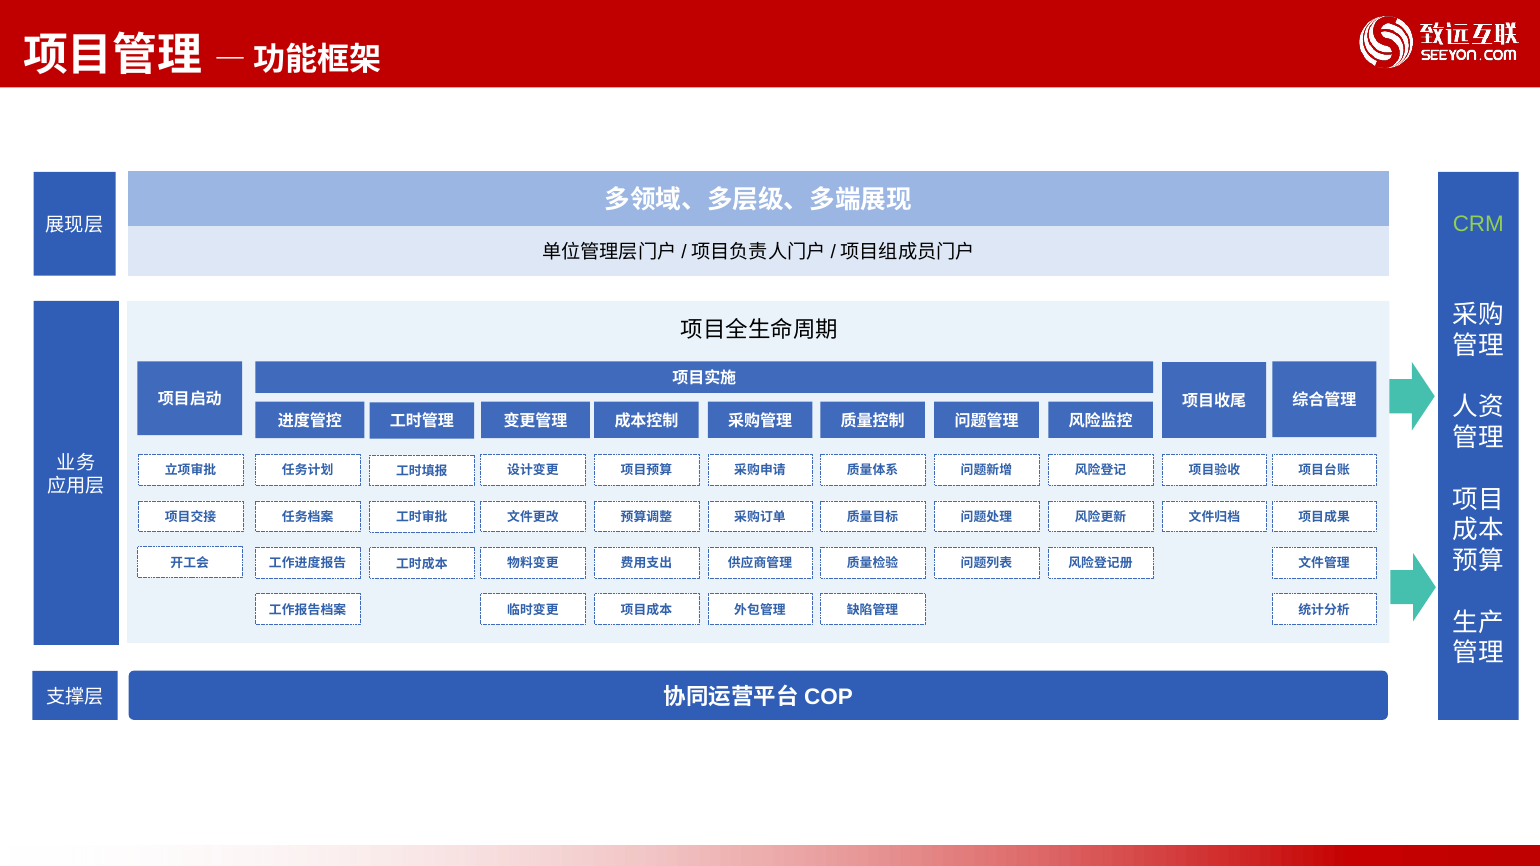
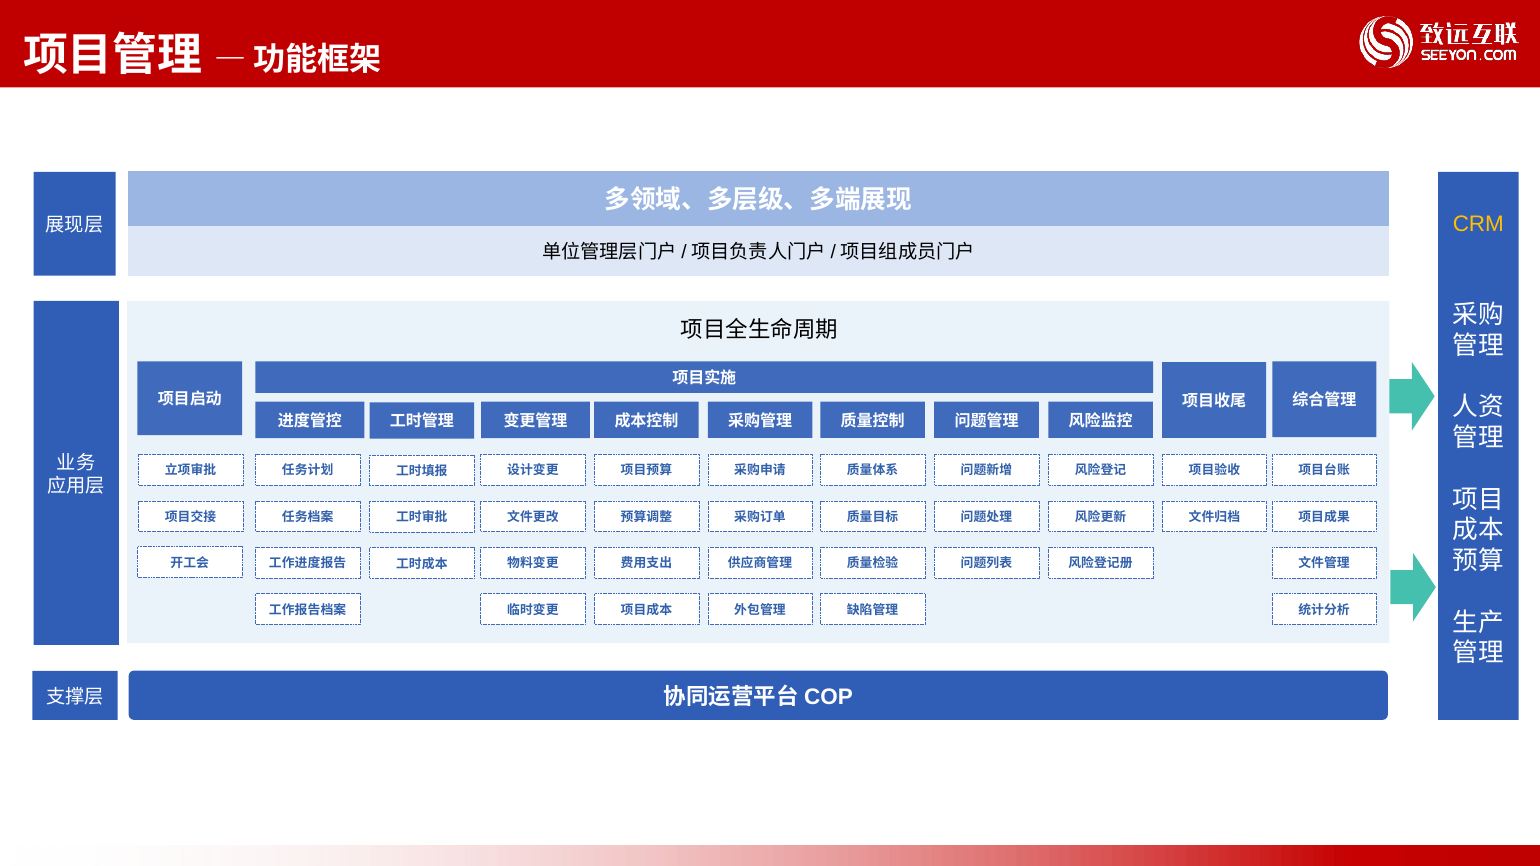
CRM colour: light green -> yellow
